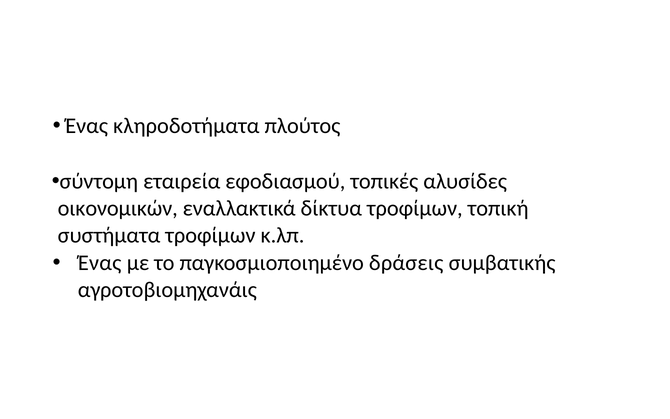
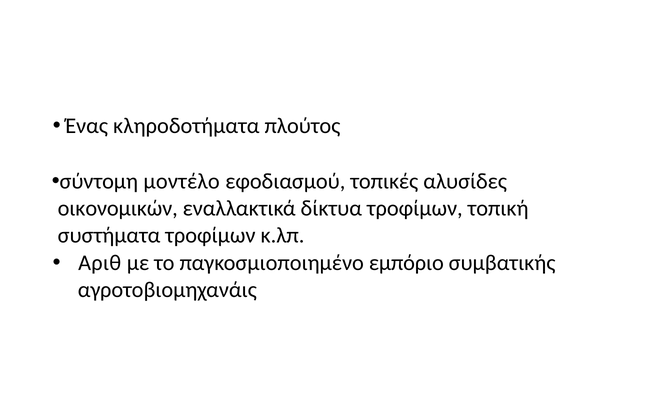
εταιρεία: εταιρεία -> μοντέλο
Ένας at (100, 263): Ένας -> Αριθ
δράσεις: δράσεις -> εμπόριο
